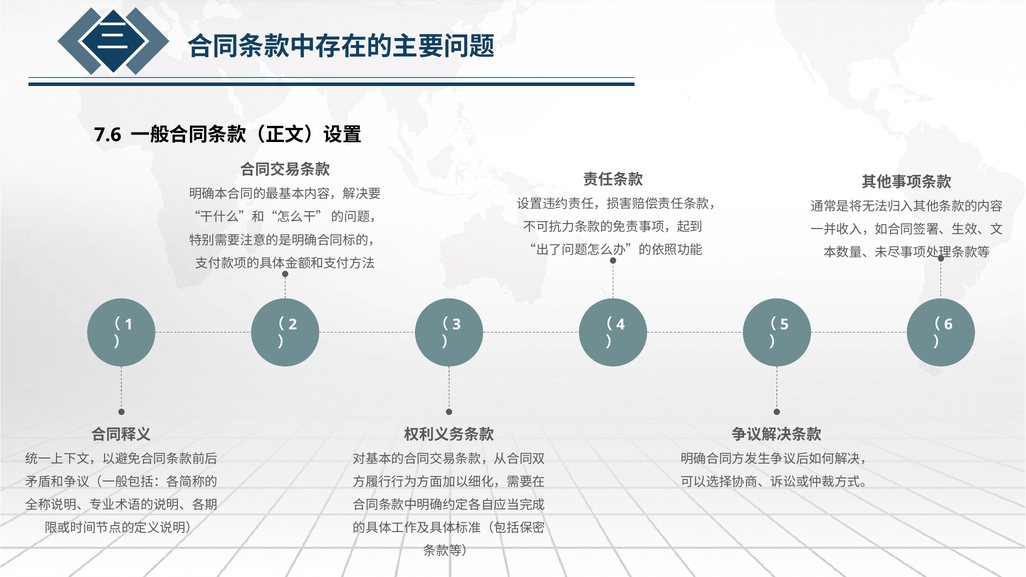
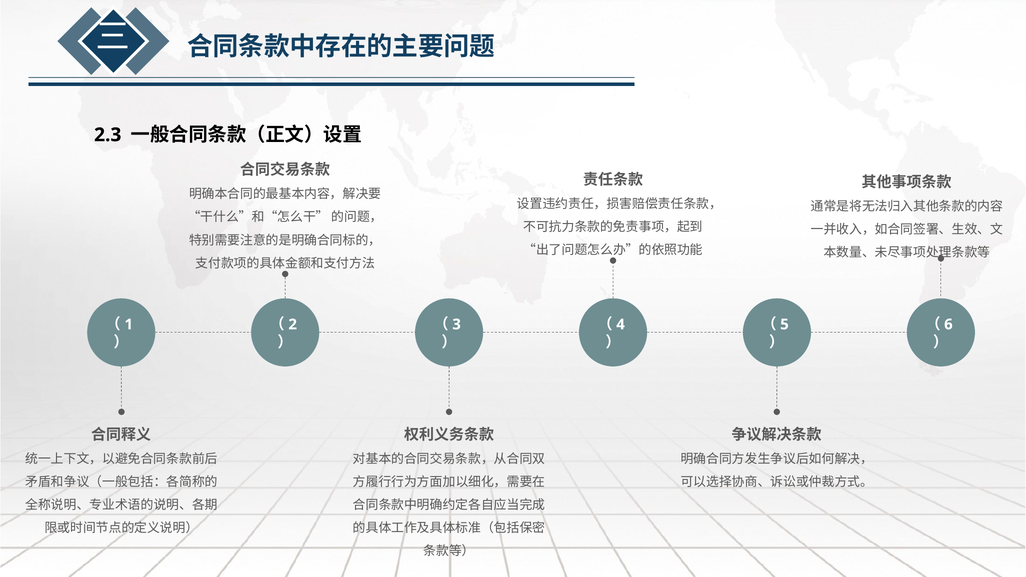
7.6: 7.6 -> 2.3
